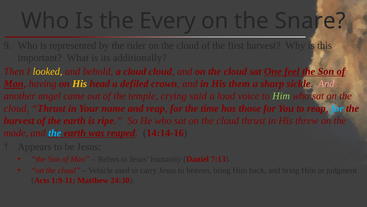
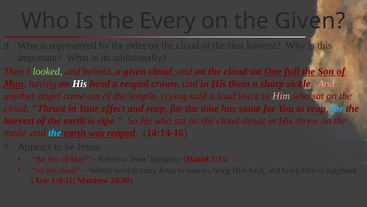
the Snare: Snare -> Given
looked colour: yellow -> light green
a cloud: cloud -> given
feel: feel -> full
His at (80, 84) colour: yellow -> white
a defiled: defiled -> reaped
Him at (281, 96) colour: light green -> pink
name: name -> effect
those: those -> same
